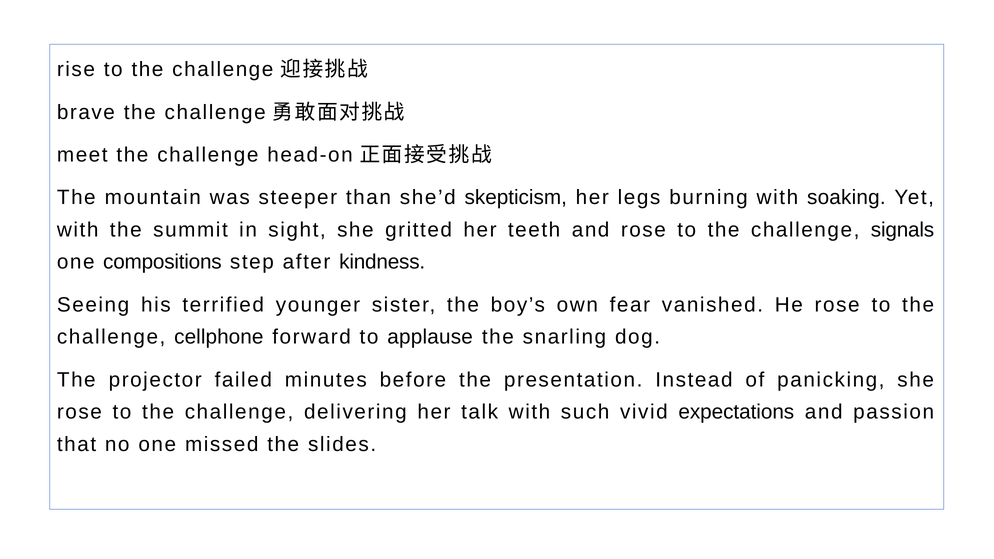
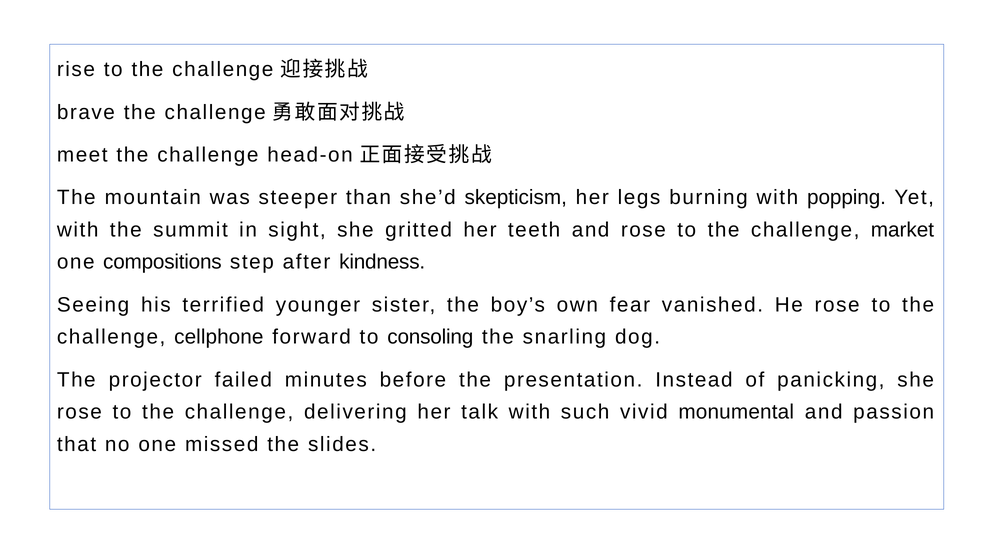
soaking: soaking -> popping
signals: signals -> market
applause: applause -> consoling
expectations: expectations -> monumental
